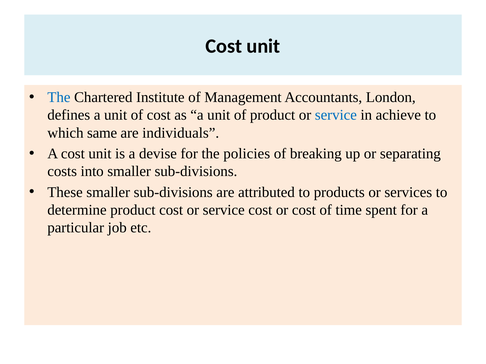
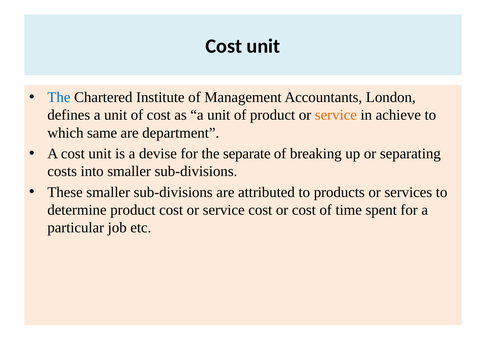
service at (336, 115) colour: blue -> orange
individuals: individuals -> department
policies: policies -> separate
